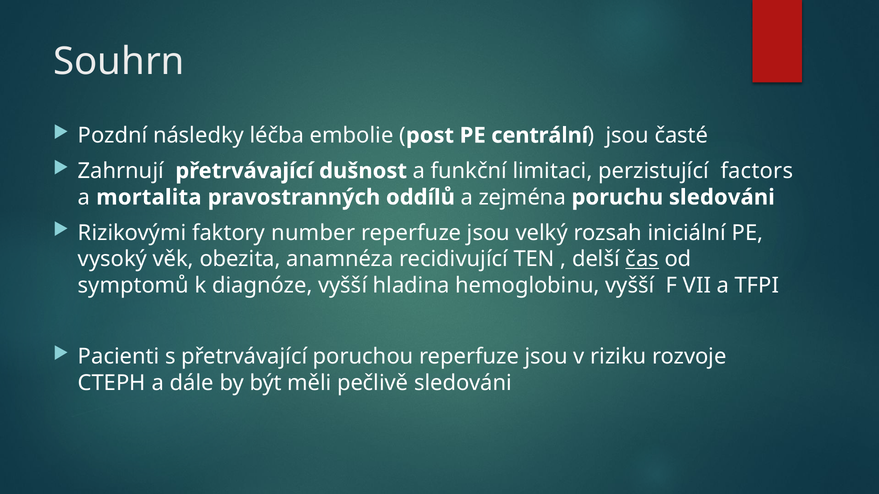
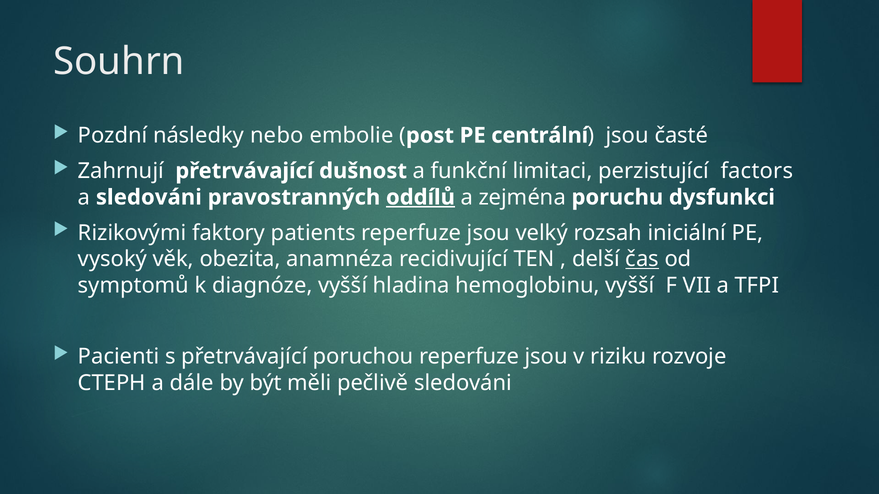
léčba: léčba -> nebo
a mortalita: mortalita -> sledováni
oddílů underline: none -> present
poruchu sledováni: sledováni -> dysfunkci
number: number -> patients
